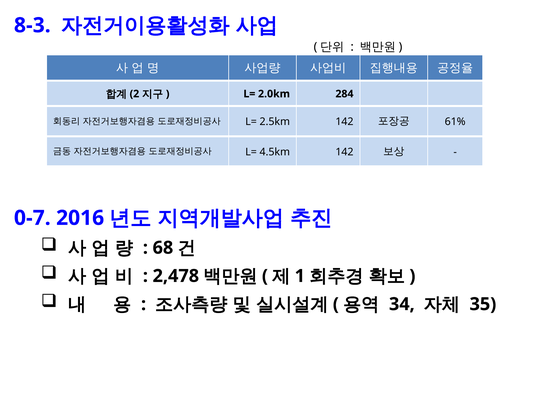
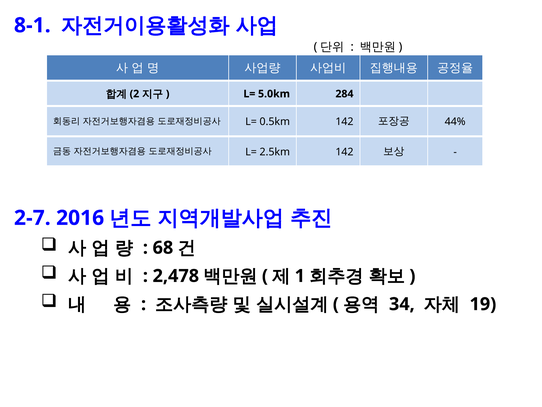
8-3: 8-3 -> 8-1
2.0km: 2.0km -> 5.0km
2.5km: 2.5km -> 0.5km
61%: 61% -> 44%
4.5km: 4.5km -> 2.5km
0-7: 0-7 -> 2-7
35: 35 -> 19
